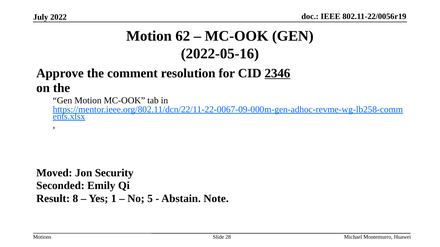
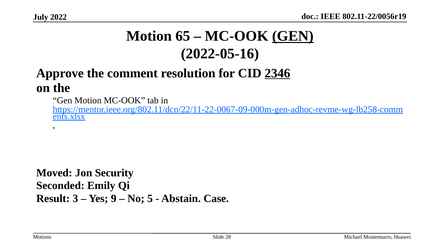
62: 62 -> 65
GEN at (293, 36) underline: none -> present
8: 8 -> 3
1: 1 -> 9
Note: Note -> Case
